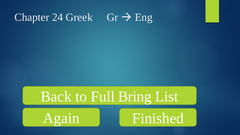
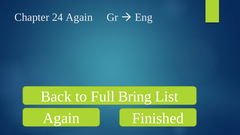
24 Greek: Greek -> Again
